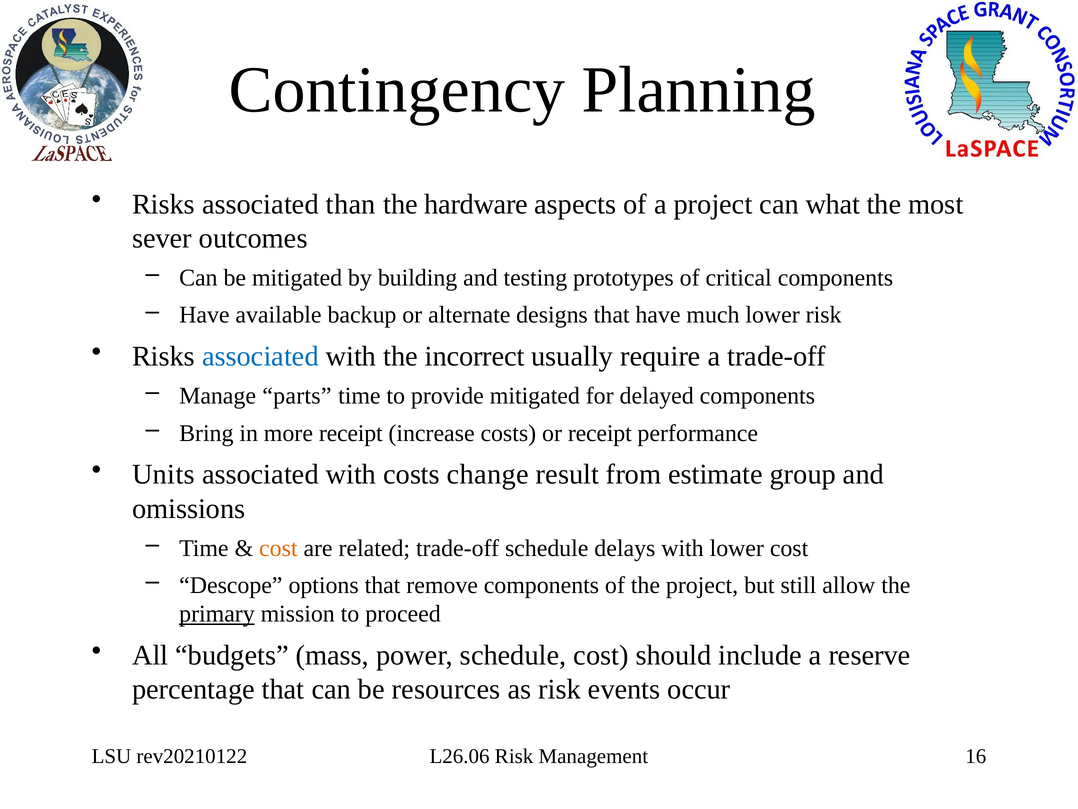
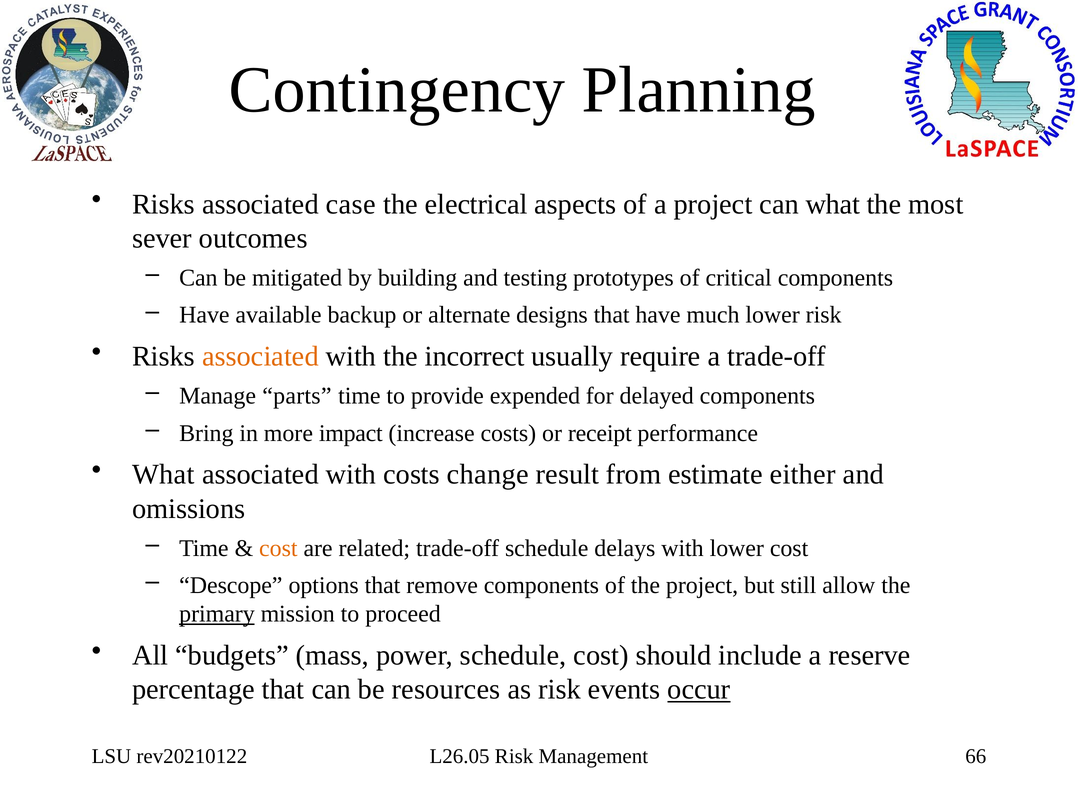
than: than -> case
hardware: hardware -> electrical
associated at (260, 356) colour: blue -> orange
provide mitigated: mitigated -> expended
more receipt: receipt -> impact
Units at (163, 474): Units -> What
group: group -> either
occur underline: none -> present
L26.06: L26.06 -> L26.05
16: 16 -> 66
